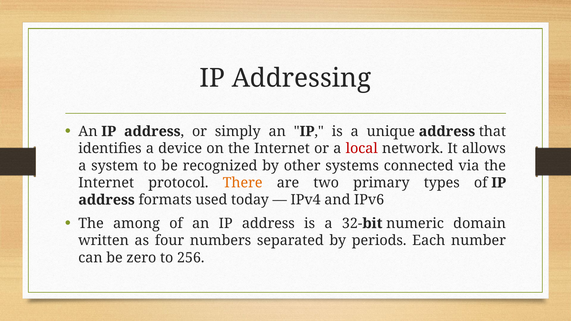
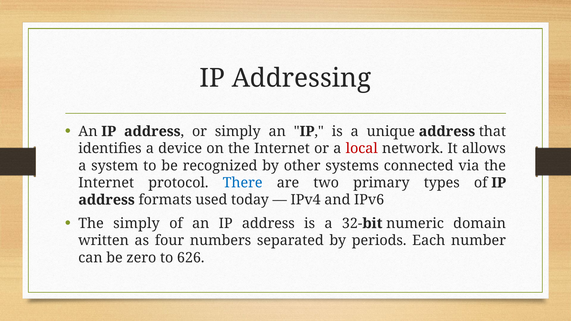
There colour: orange -> blue
The among: among -> simply
256: 256 -> 626
